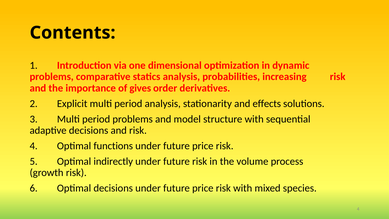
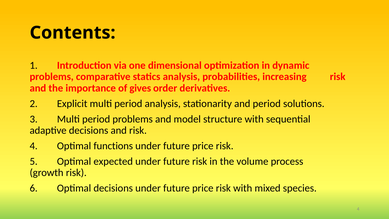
and effects: effects -> period
indirectly: indirectly -> expected
